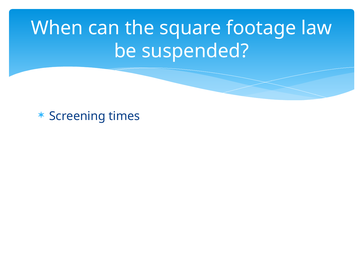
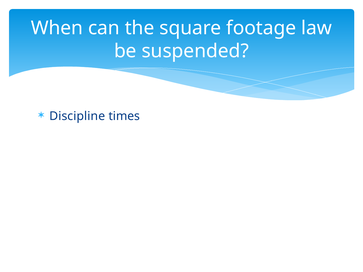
Screening: Screening -> Discipline
